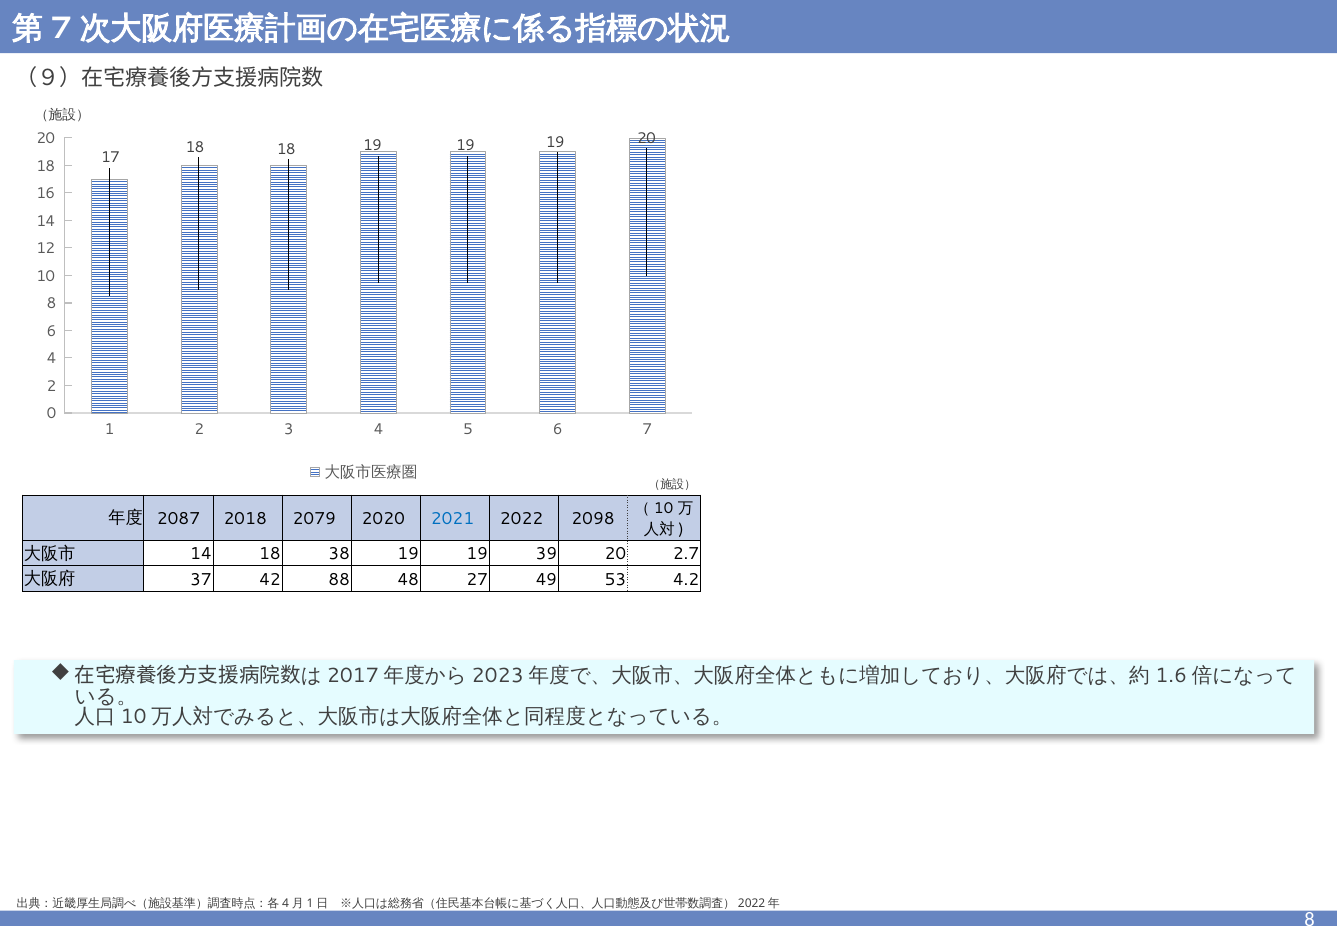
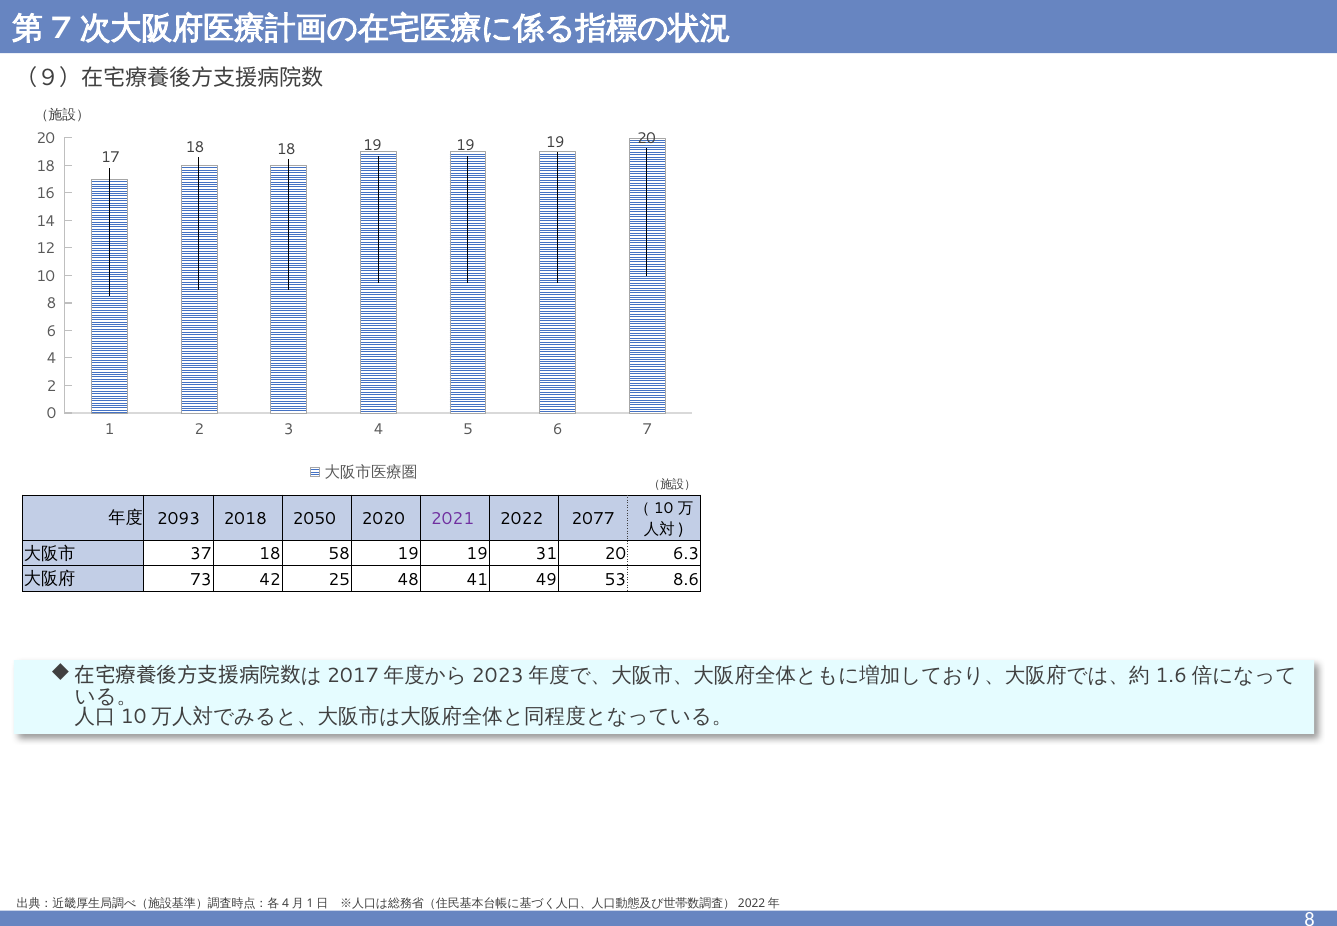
2087: 2087 -> 2093
2079: 2079 -> 2050
2021 colour: blue -> purple
2098: 2098 -> 2077
14 at (201, 554): 14 -> 37
38: 38 -> 58
39: 39 -> 31
2.7: 2.7 -> 6.3
37: 37 -> 73
88: 88 -> 25
27: 27 -> 41
4.2: 4.2 -> 8.6
